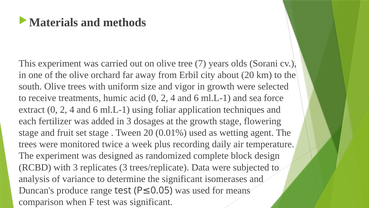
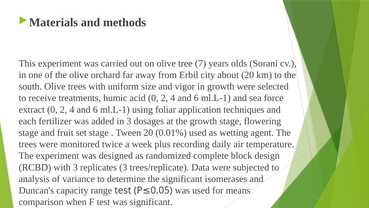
produce: produce -> capacity
